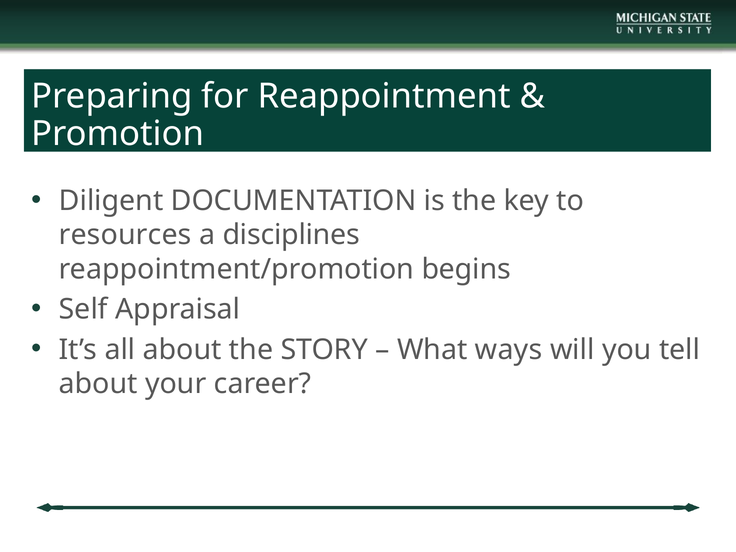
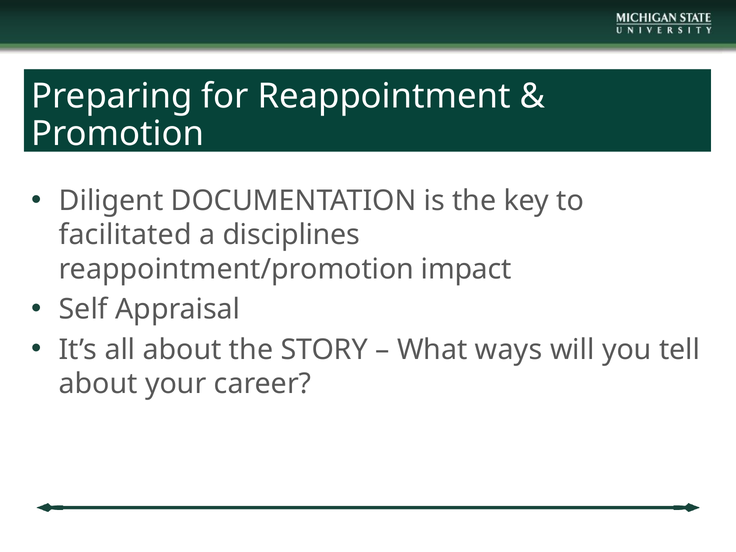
resources: resources -> facilitated
begins: begins -> impact
